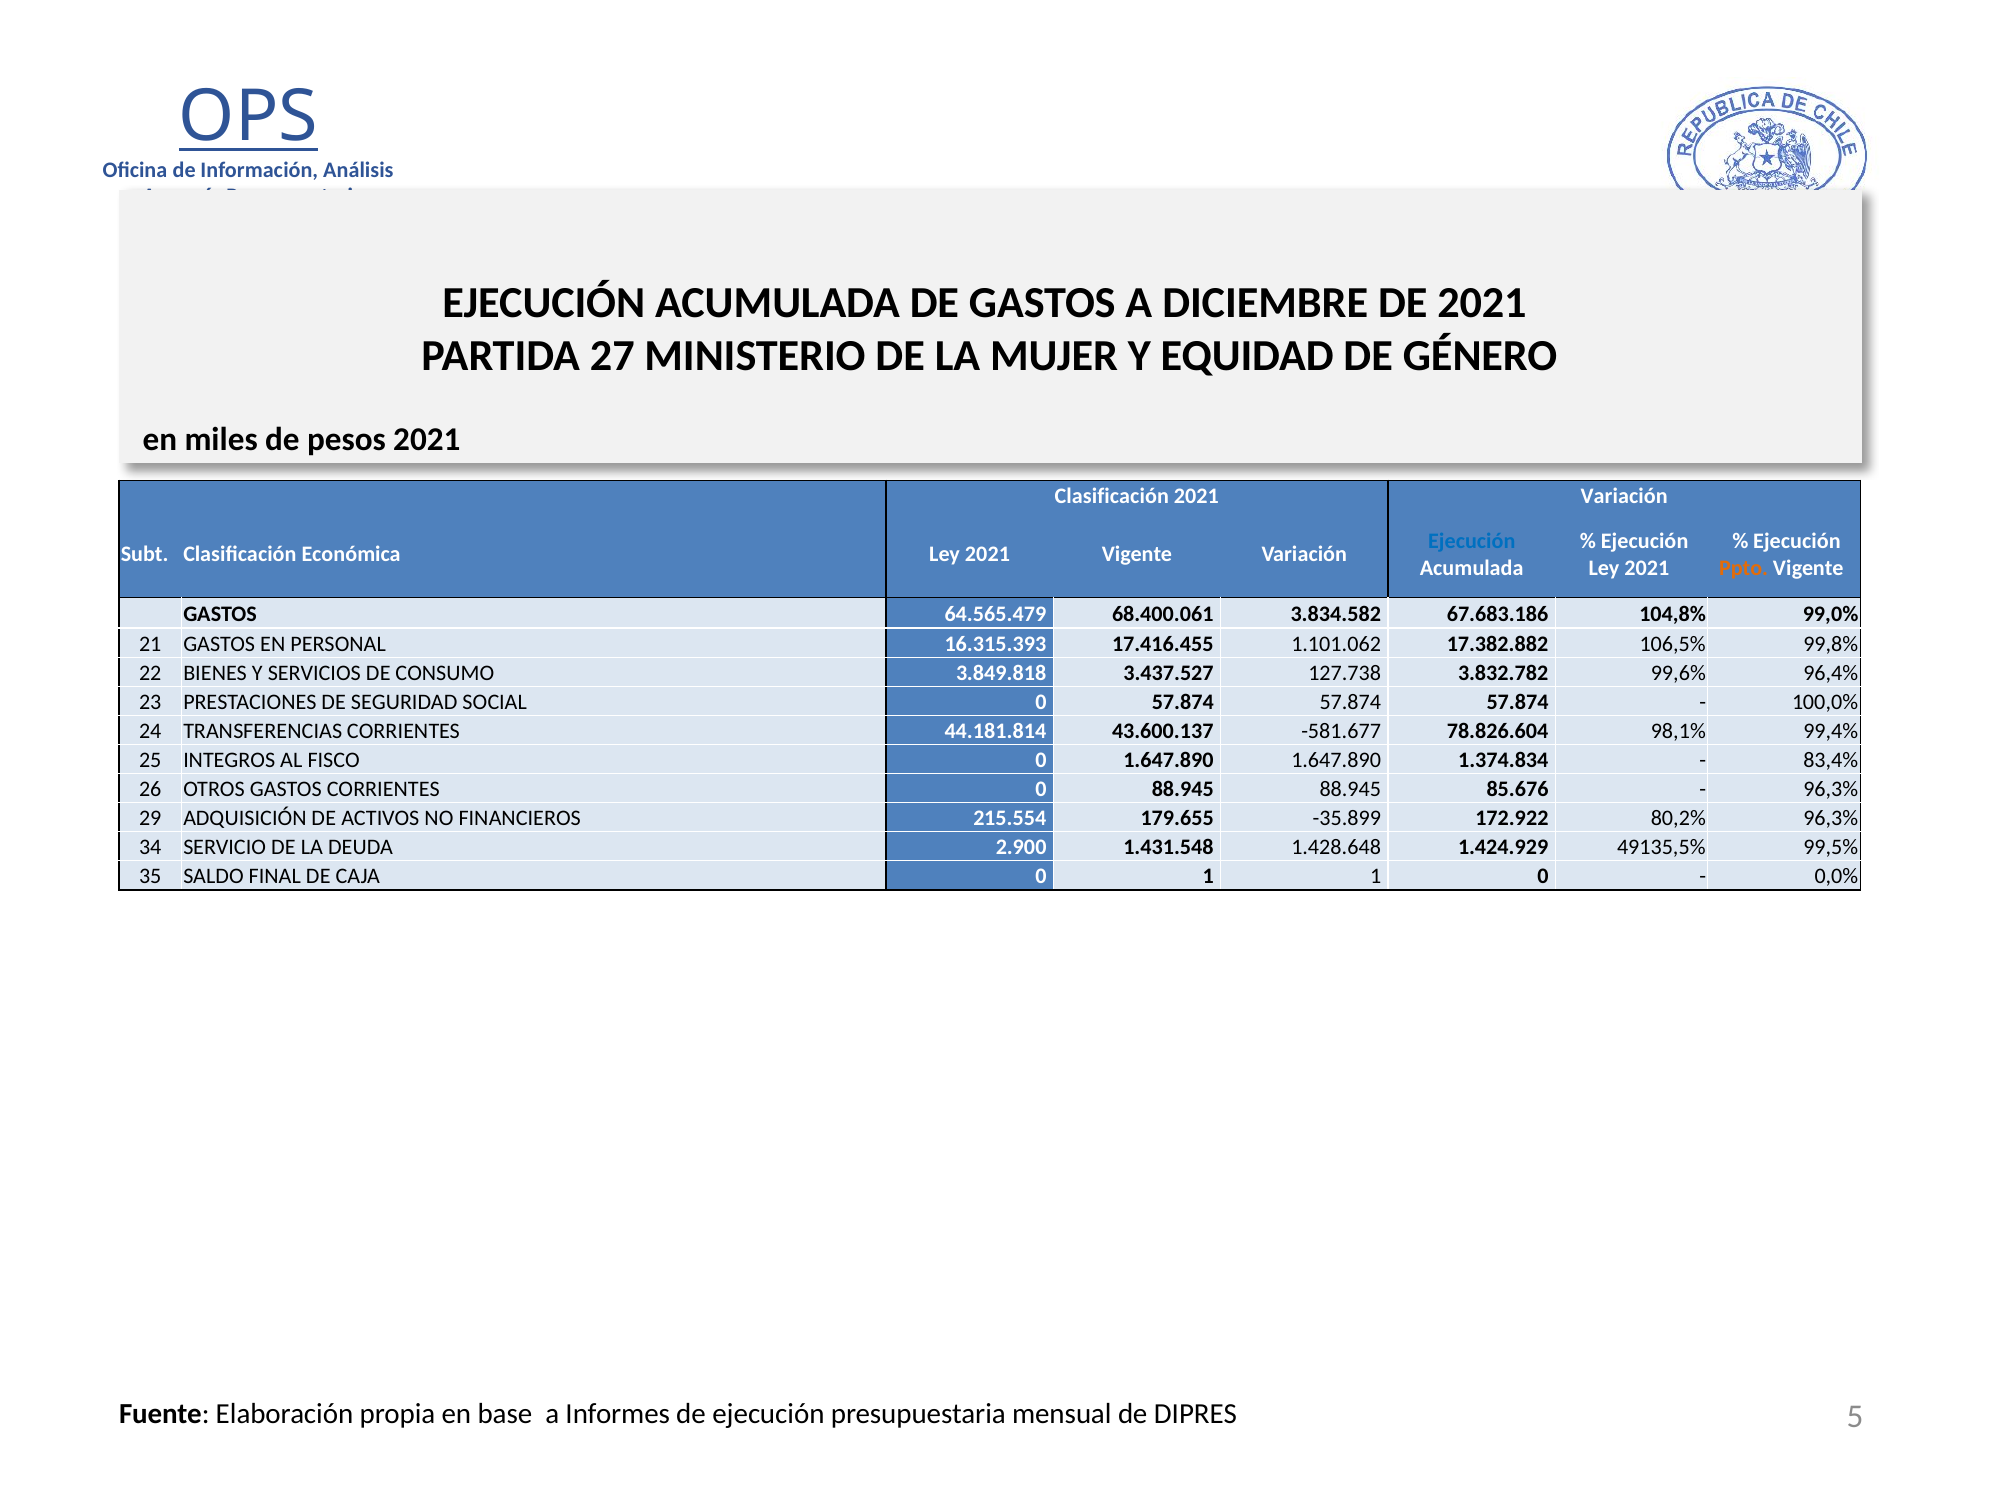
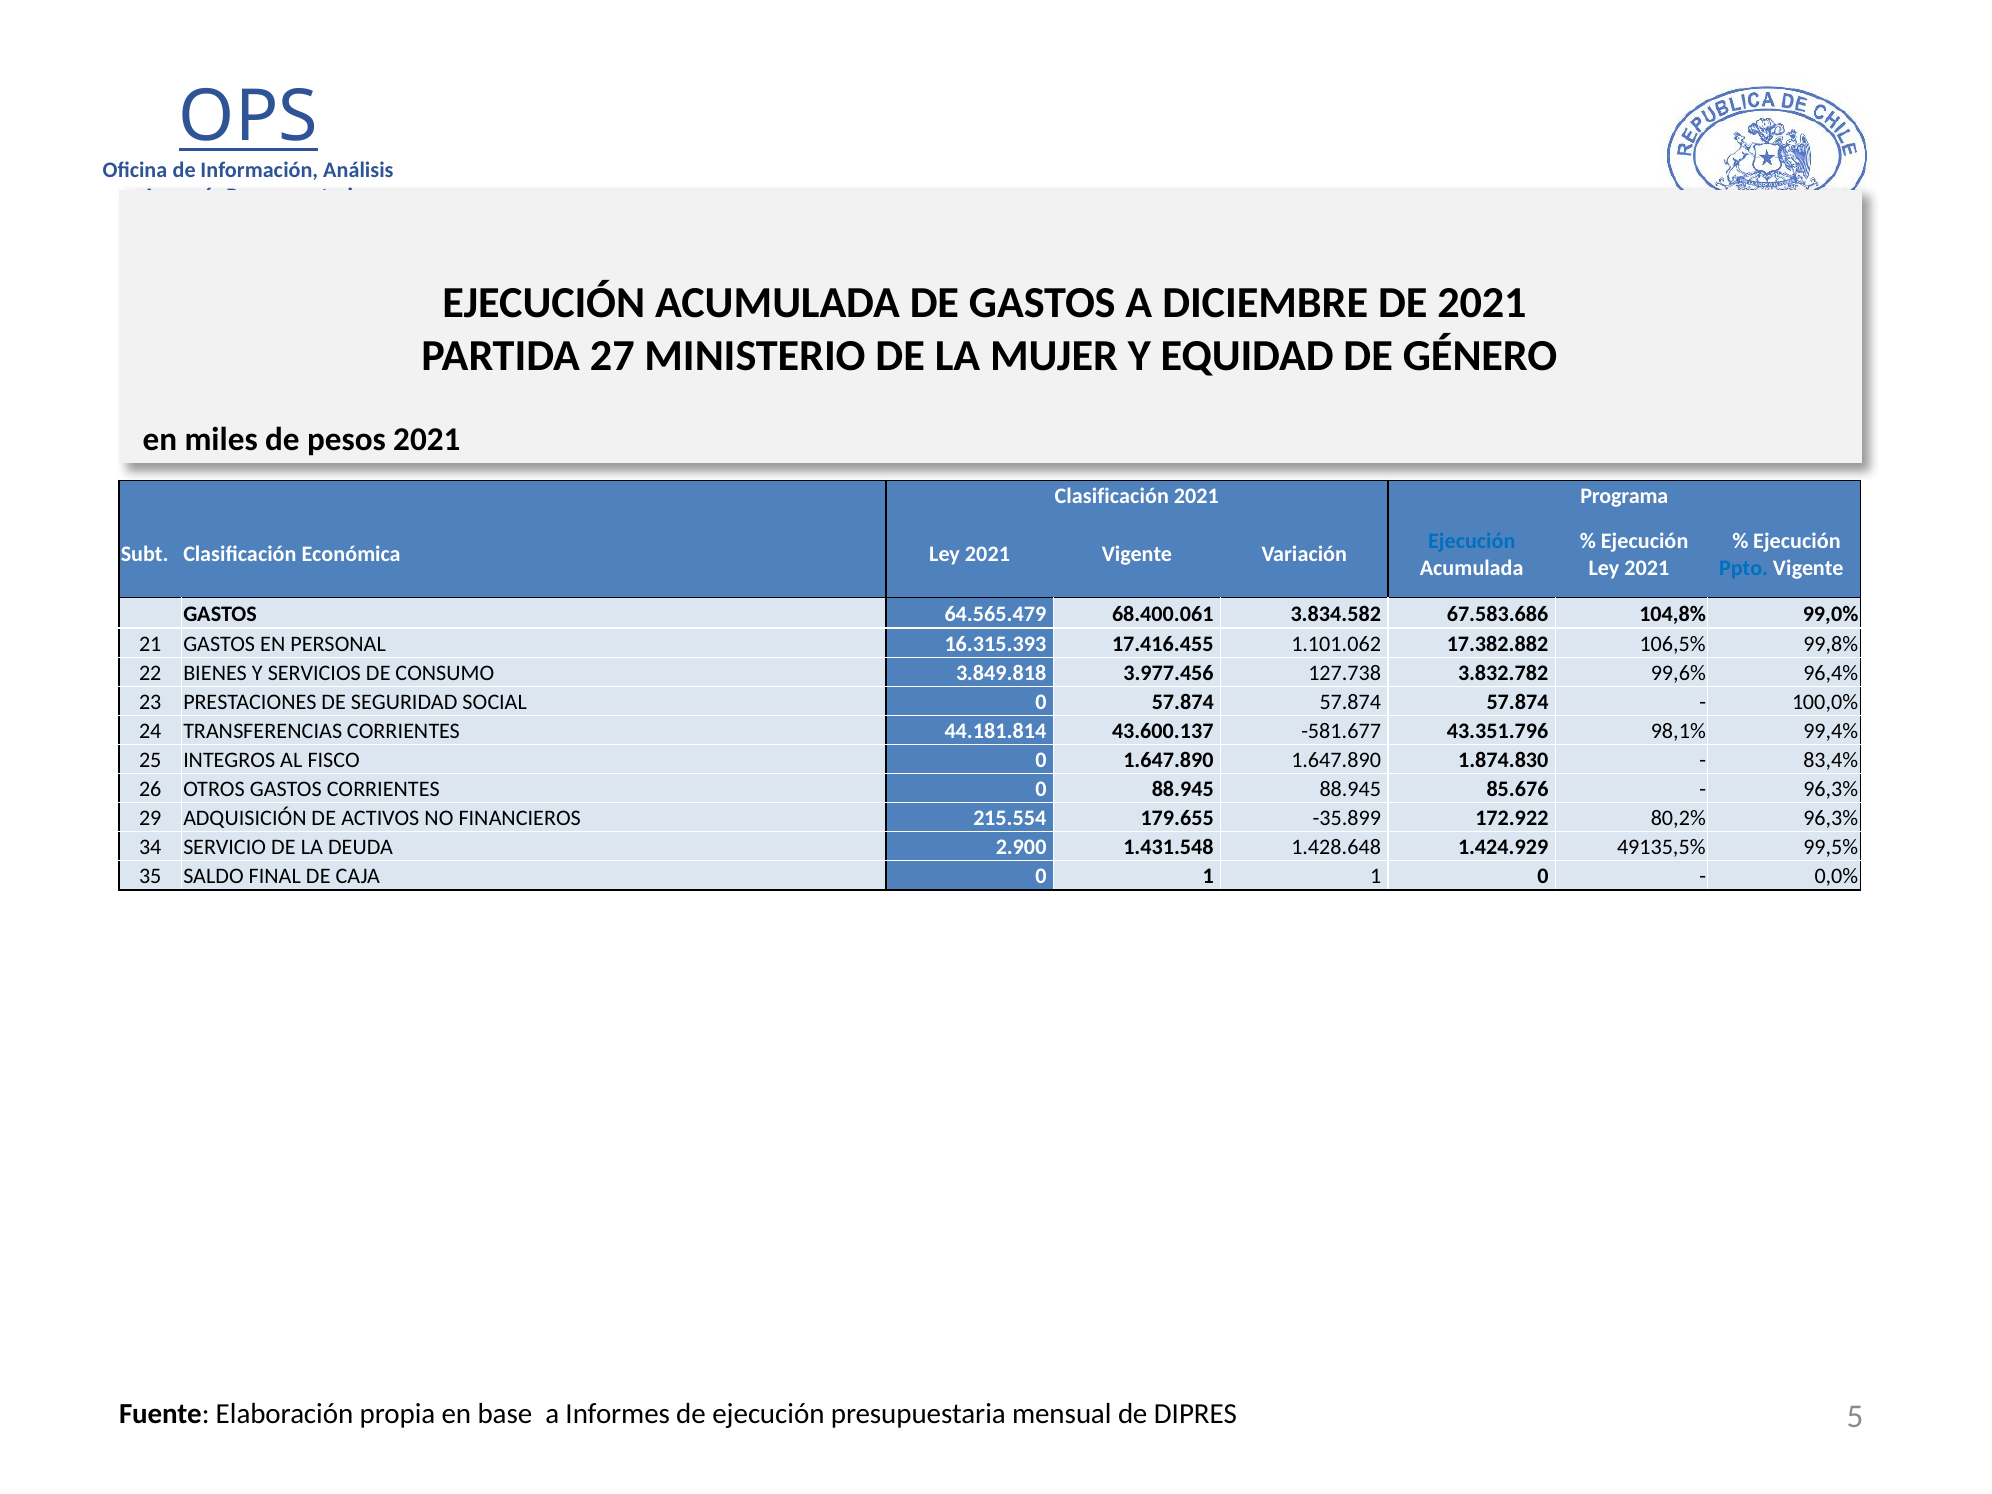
2021 Variación: Variación -> Programa
Ppto colour: orange -> blue
67.683.186: 67.683.186 -> 67.583.686
3.437.527: 3.437.527 -> 3.977.456
78.826.604: 78.826.604 -> 43.351.796
1.374.834: 1.374.834 -> 1.874.830
